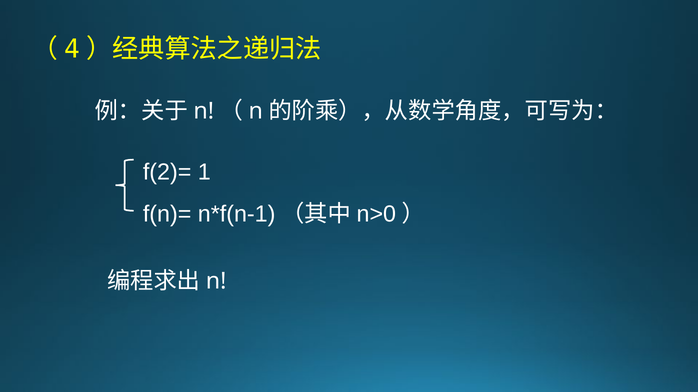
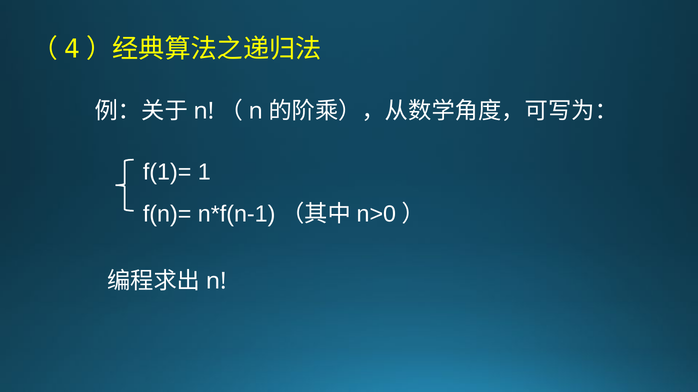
f(2)=: f(2)= -> f(1)=
